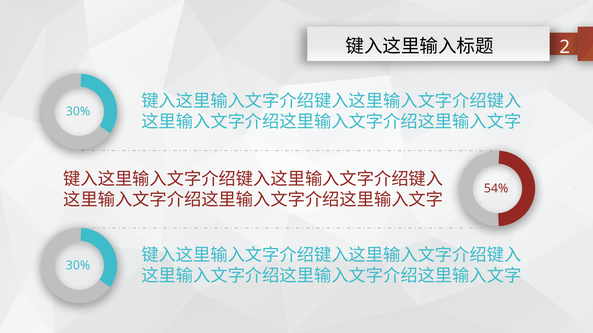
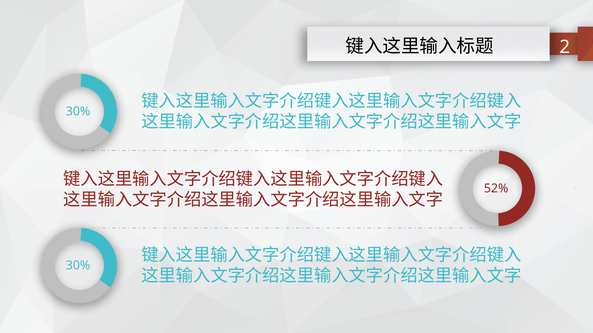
54%: 54% -> 52%
